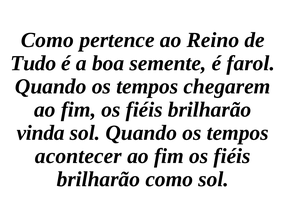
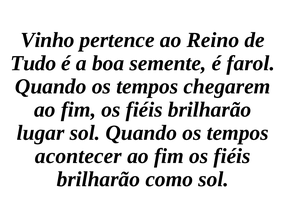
Como at (47, 40): Como -> Vinho
vinda: vinda -> lugar
